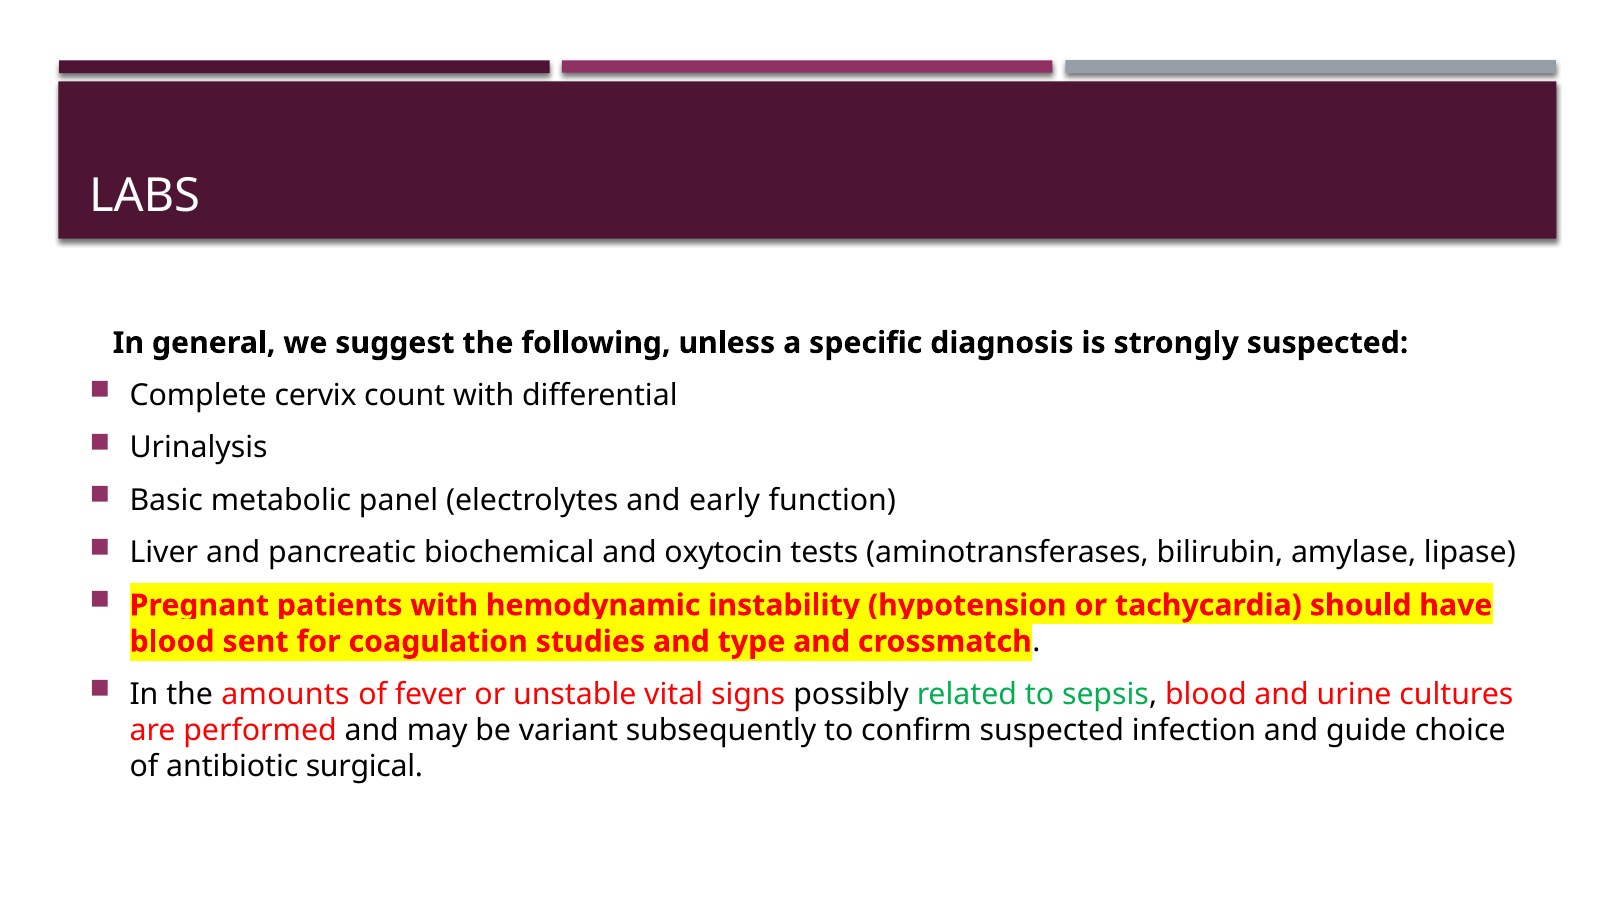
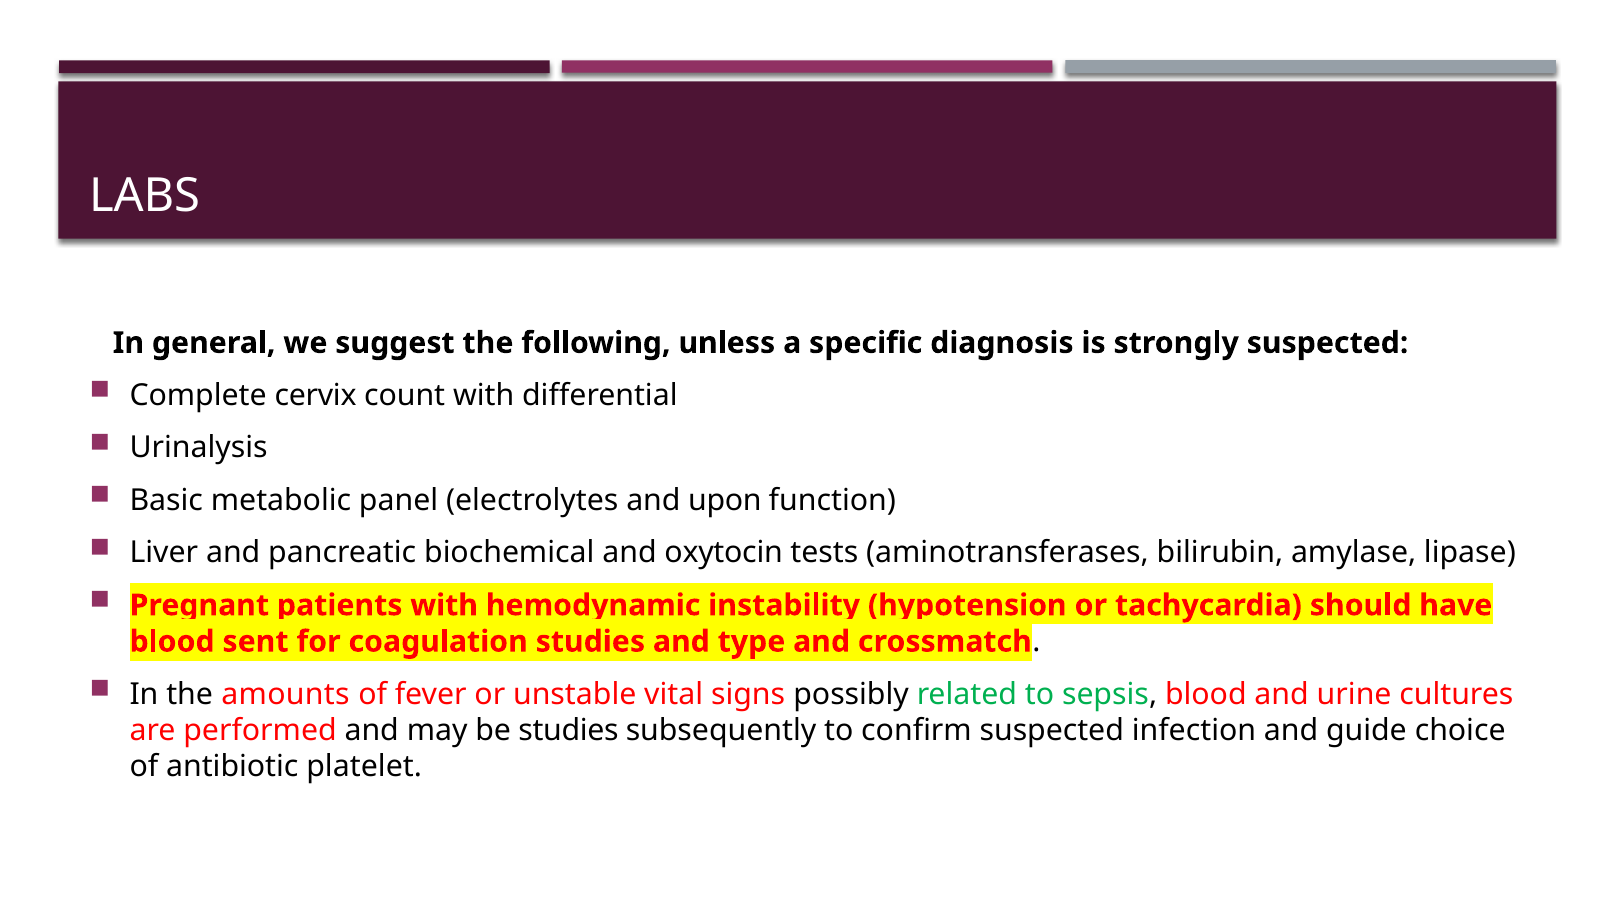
early: early -> upon
be variant: variant -> studies
surgical: surgical -> platelet
